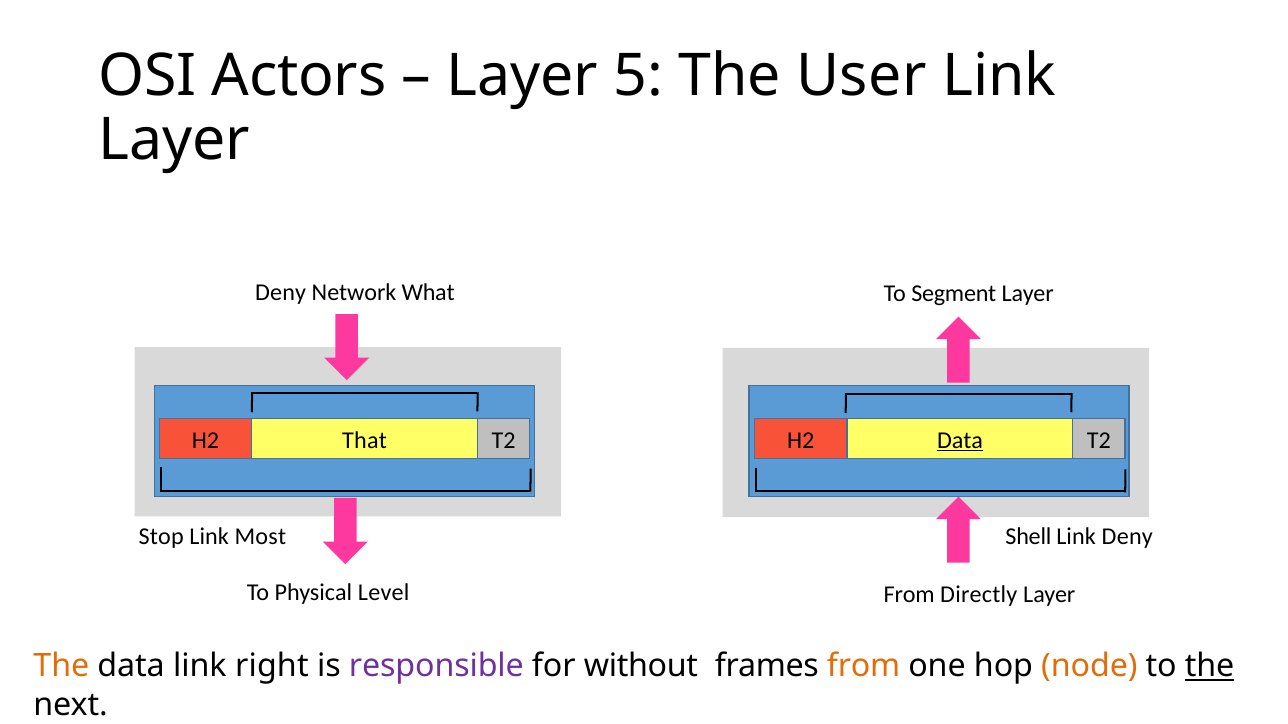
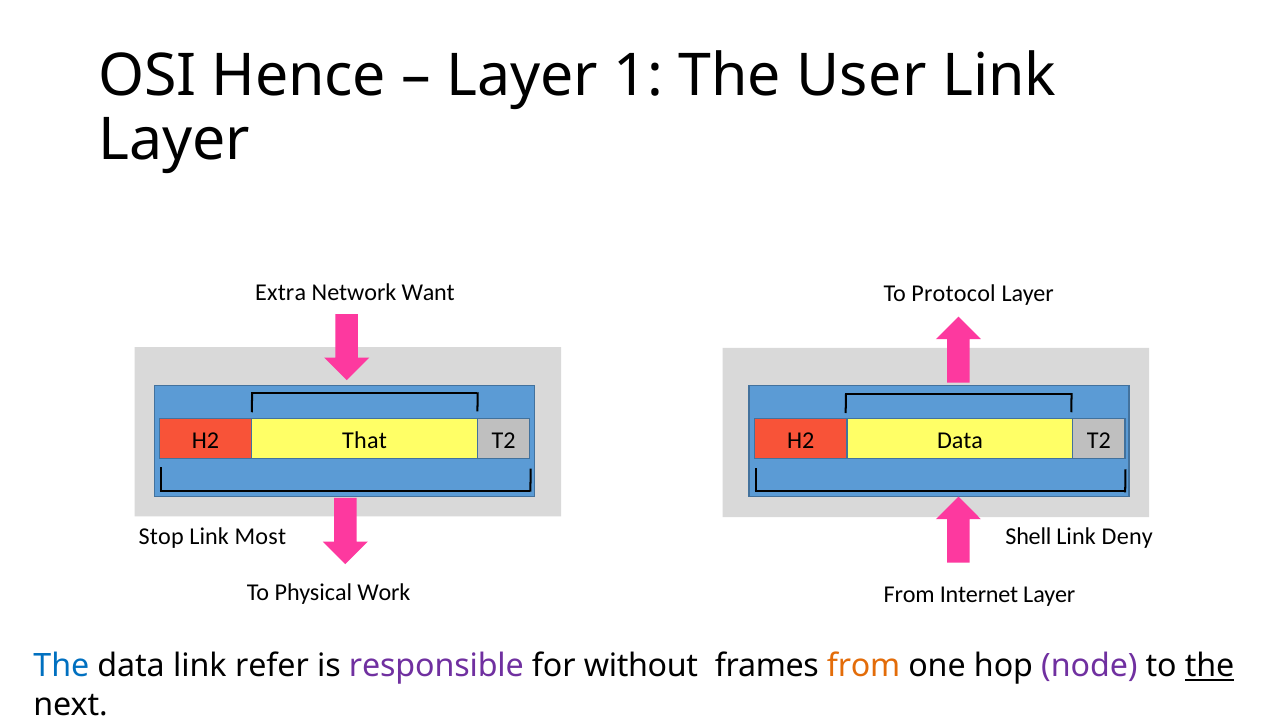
Actors: Actors -> Hence
5: 5 -> 1
Deny at (281, 293): Deny -> Extra
What: What -> Want
Segment: Segment -> Protocol
Data at (960, 440) underline: present -> none
Level: Level -> Work
Directly: Directly -> Internet
The at (61, 666) colour: orange -> blue
right: right -> refer
node colour: orange -> purple
